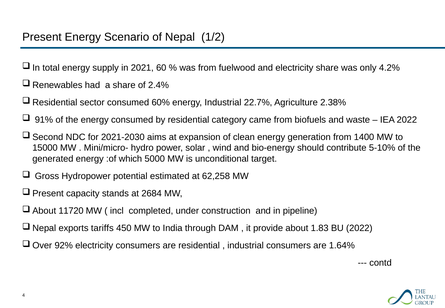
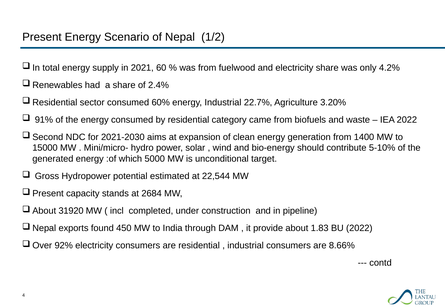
2.38%: 2.38% -> 3.20%
62,258: 62,258 -> 22,544
11720: 11720 -> 31920
tariffs: tariffs -> found
1.64%: 1.64% -> 8.66%
